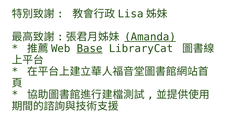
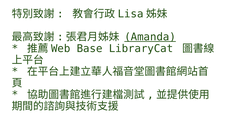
Base underline: present -> none
